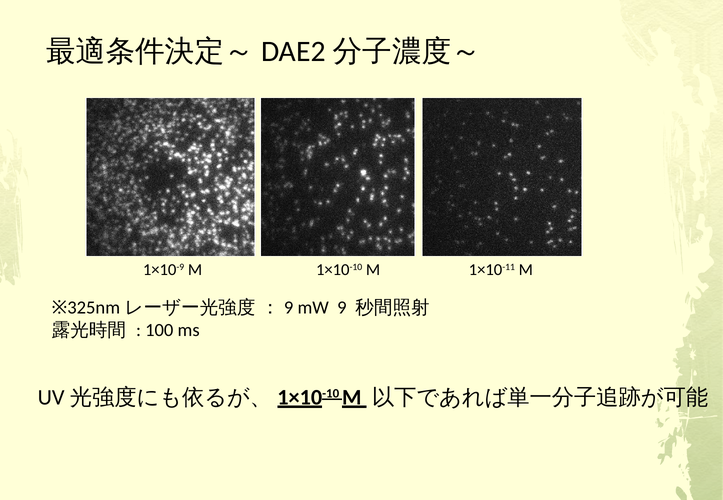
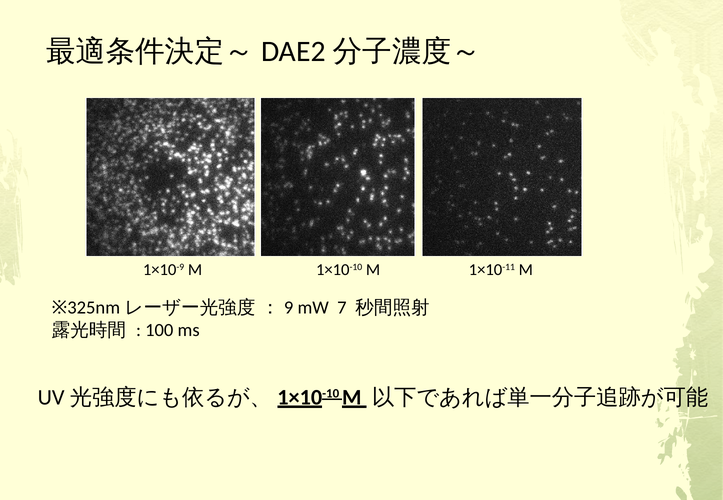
9: 9 -> 7
